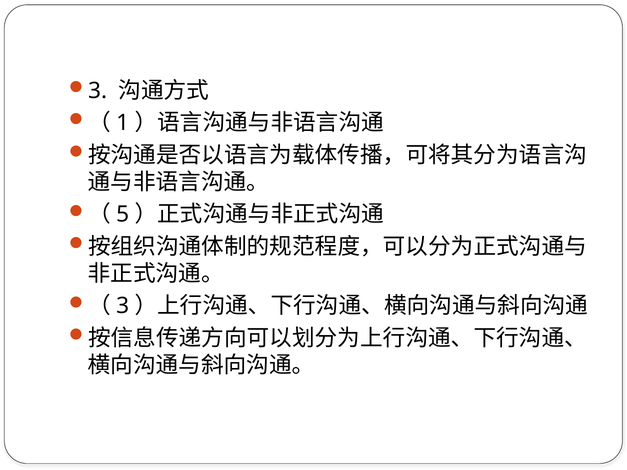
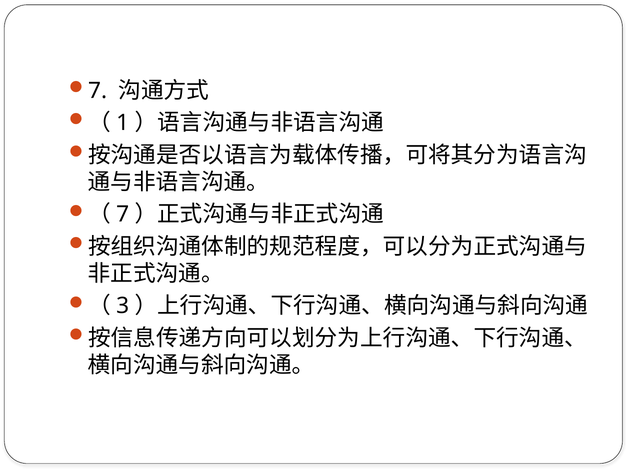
3 at (98, 91): 3 -> 7
5 at (123, 215): 5 -> 7
